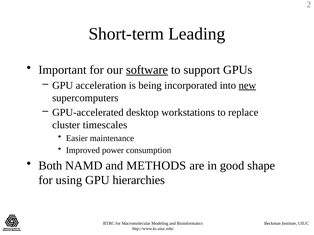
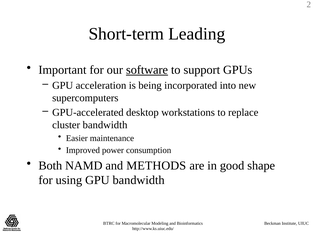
new underline: present -> none
cluster timescales: timescales -> bandwidth
GPU hierarchies: hierarchies -> bandwidth
